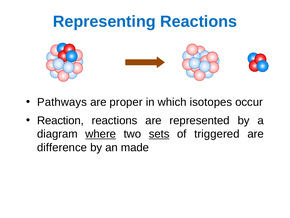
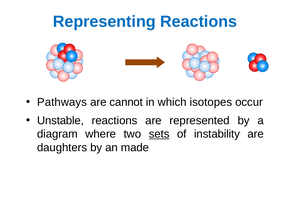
proper: proper -> cannot
Reaction: Reaction -> Unstable
where underline: present -> none
triggered: triggered -> instability
difference: difference -> daughters
